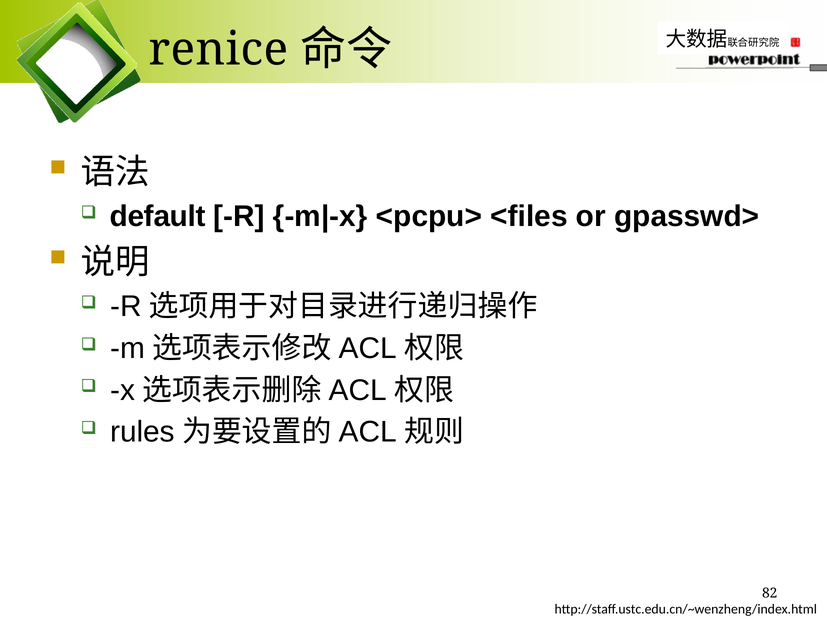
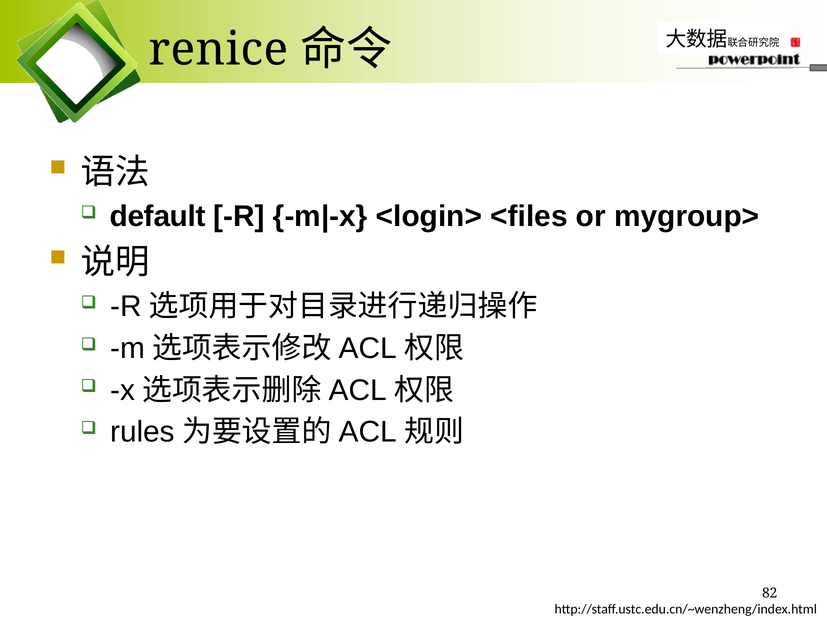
<pcpu>: <pcpu> -> <login>
gpasswd>: gpasswd> -> mygroup>
